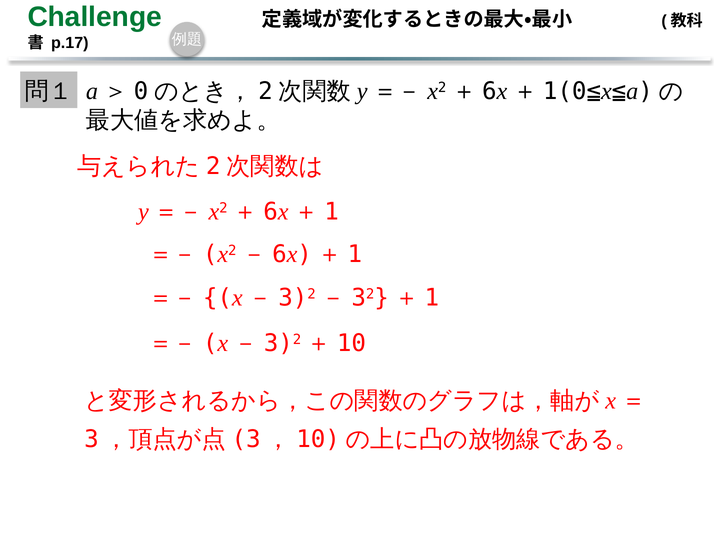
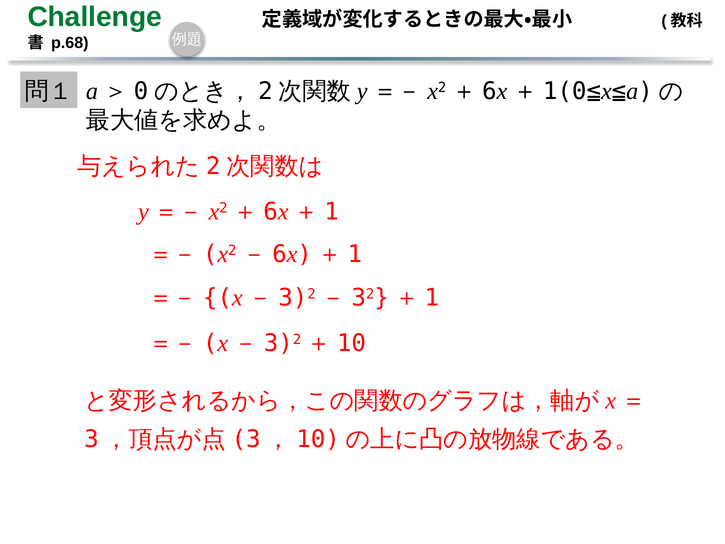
p.17: p.17 -> p.68
